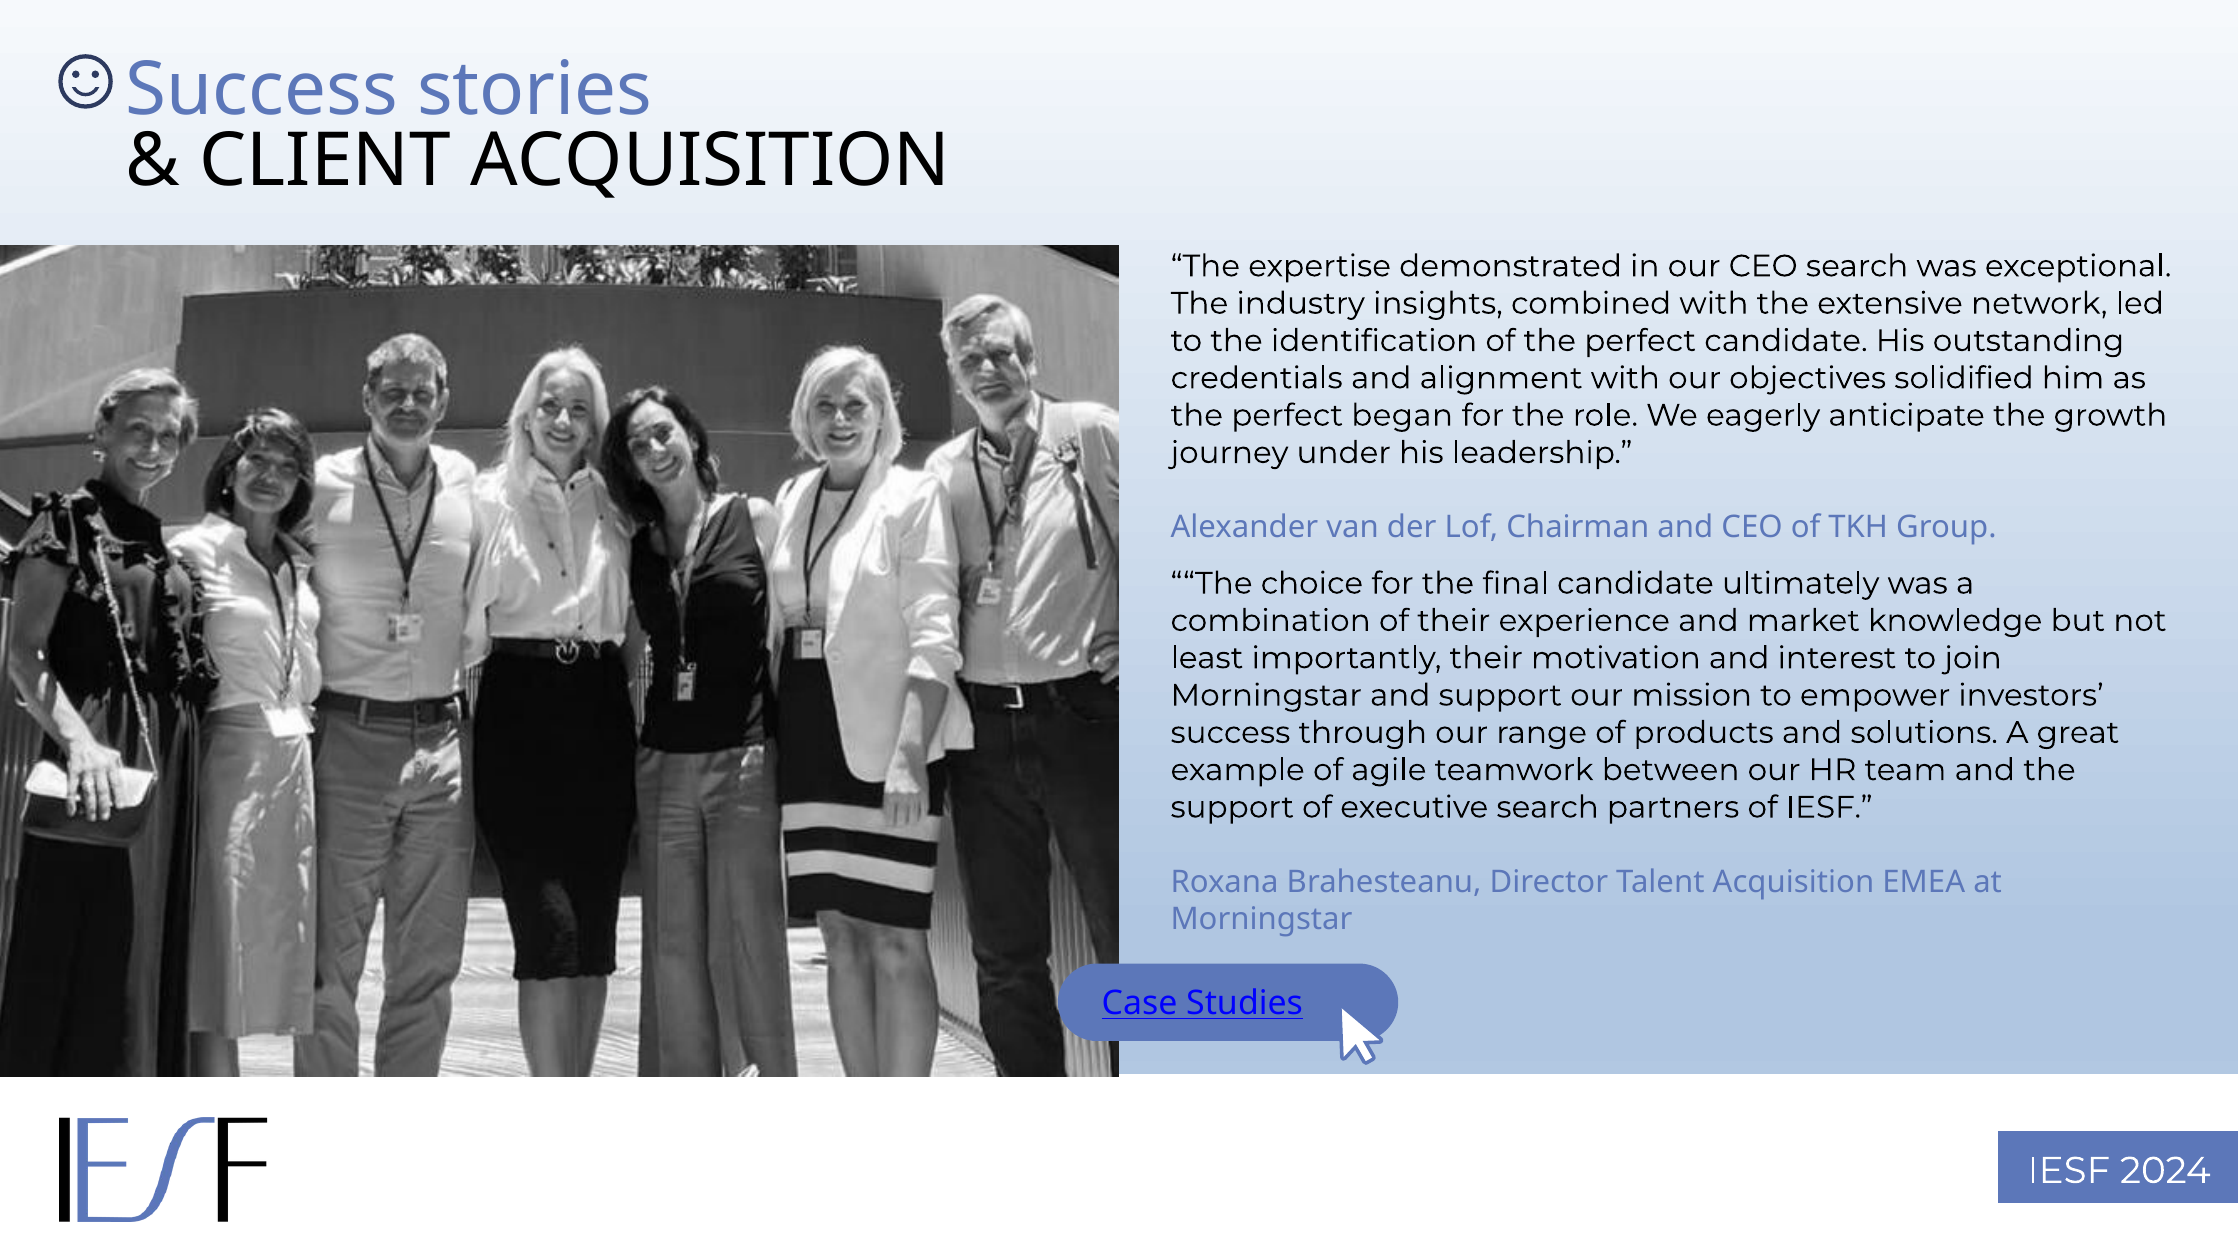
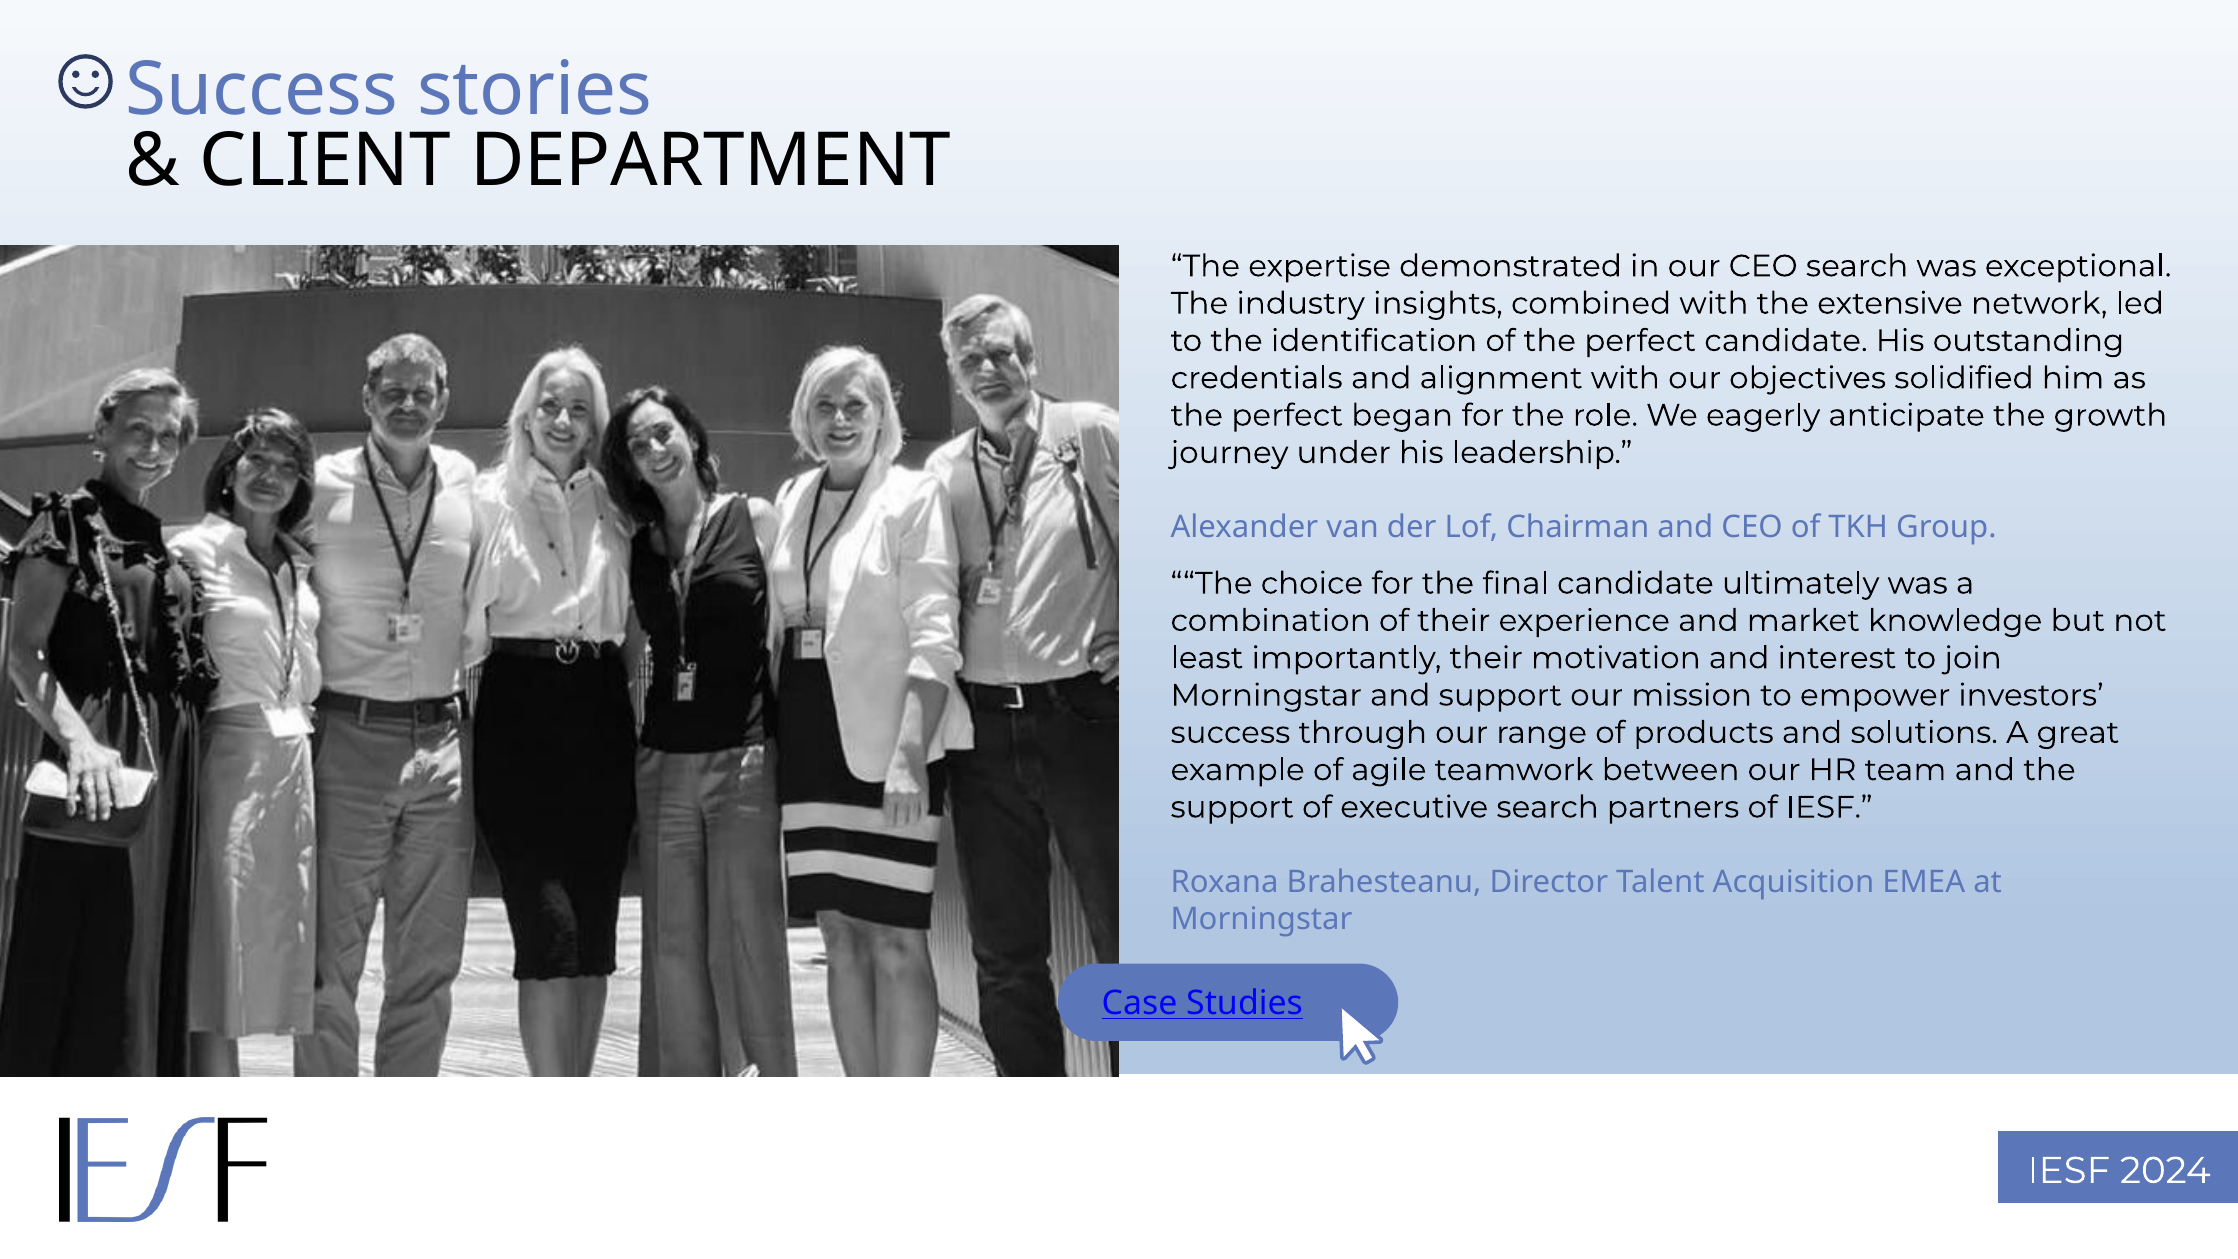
CLIENT ACQUISITION: ACQUISITION -> DEPARTMENT
